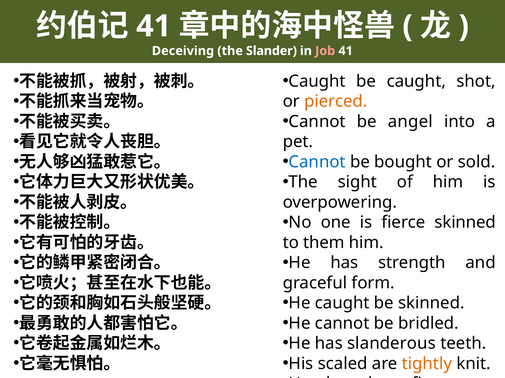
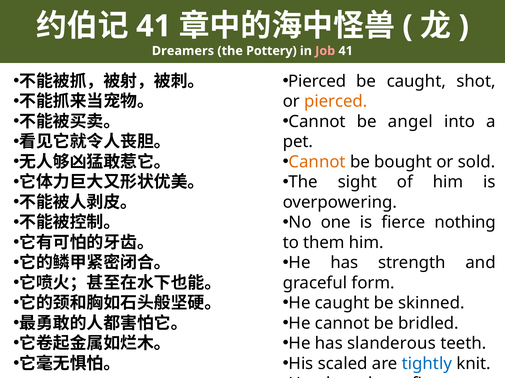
Deceiving: Deceiving -> Dreamers
Slander: Slander -> Pottery
Caught at (317, 81): Caught -> Pierced
Cannot at (317, 162) colour: blue -> orange
fierce skinned: skinned -> nothing
tightly colour: orange -> blue
